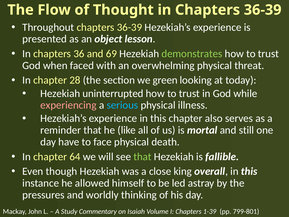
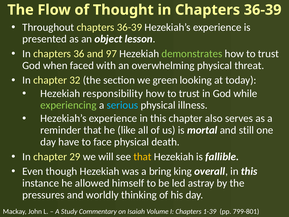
69: 69 -> 97
28: 28 -> 32
uninterrupted: uninterrupted -> responsibility
experiencing colour: pink -> light green
64: 64 -> 29
that at (142, 156) colour: light green -> yellow
close: close -> bring
